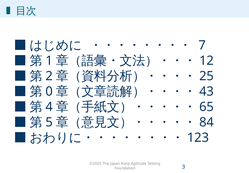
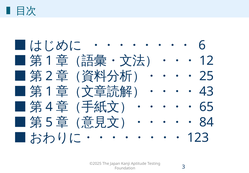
7: 7 -> 6
0 at (49, 91): 0 -> 1
